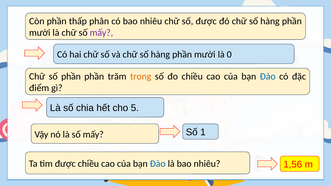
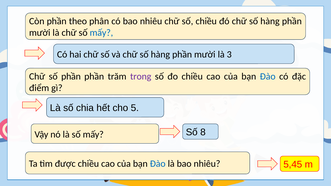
thấp: thấp -> theo
số được: được -> chiều
mấy at (101, 33) colour: purple -> blue
0: 0 -> 3
trong colour: orange -> purple
1: 1 -> 8
1,56: 1,56 -> 5,45
